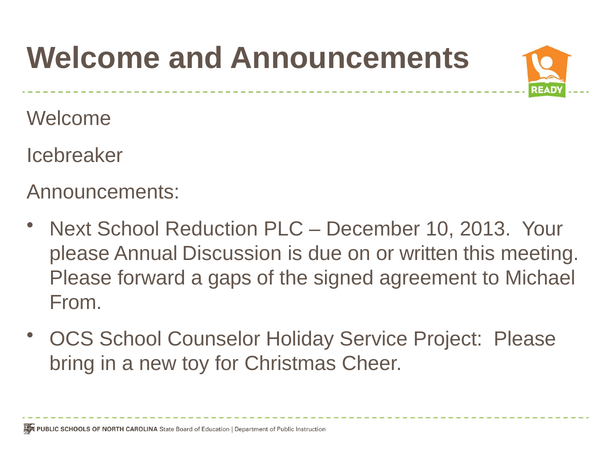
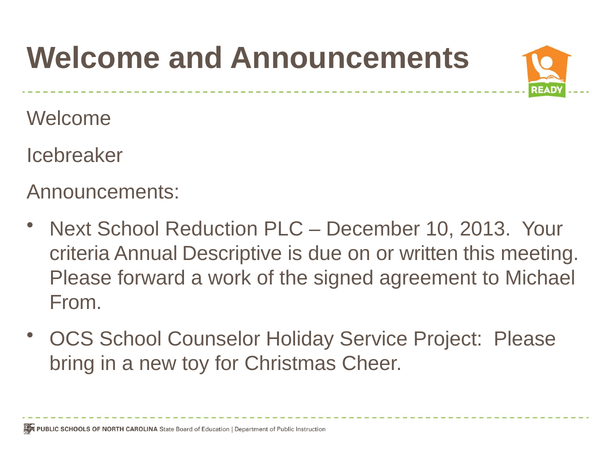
please at (80, 253): please -> criteria
Discussion: Discussion -> Descriptive
gaps: gaps -> work
